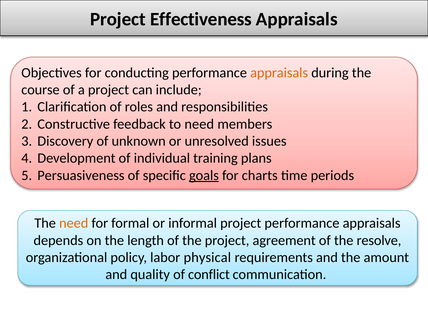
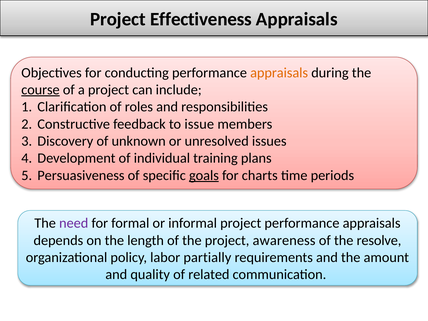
course underline: none -> present
to need: need -> issue
need at (74, 223) colour: orange -> purple
agreement: agreement -> awareness
physical: physical -> partially
conflict: conflict -> related
